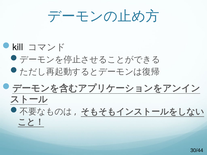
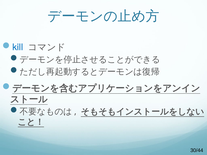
kill colour: black -> blue
